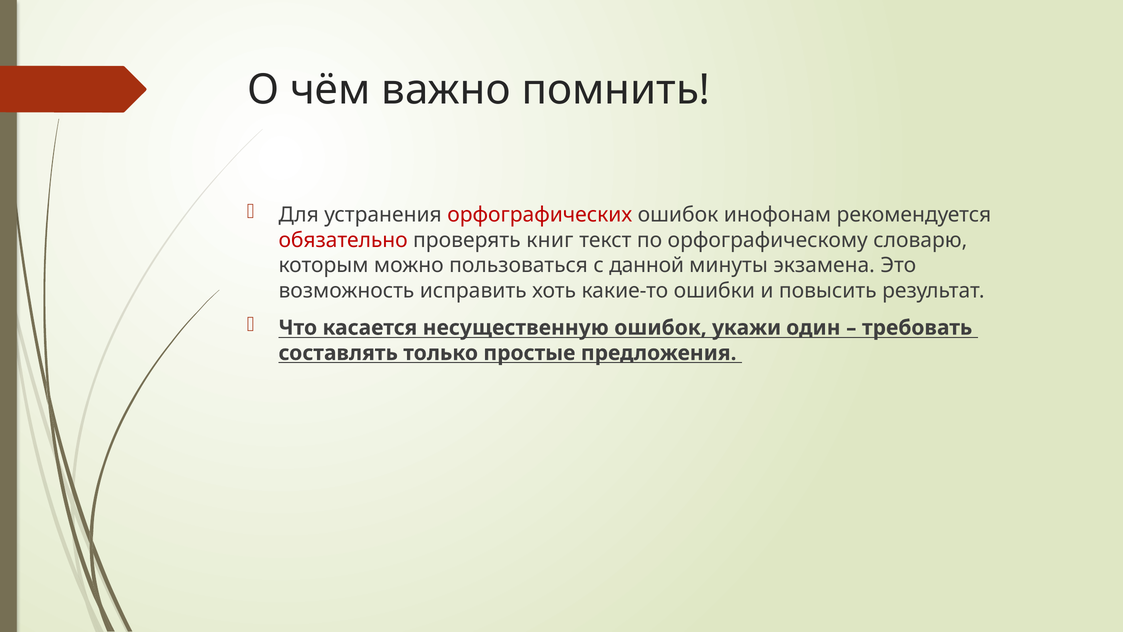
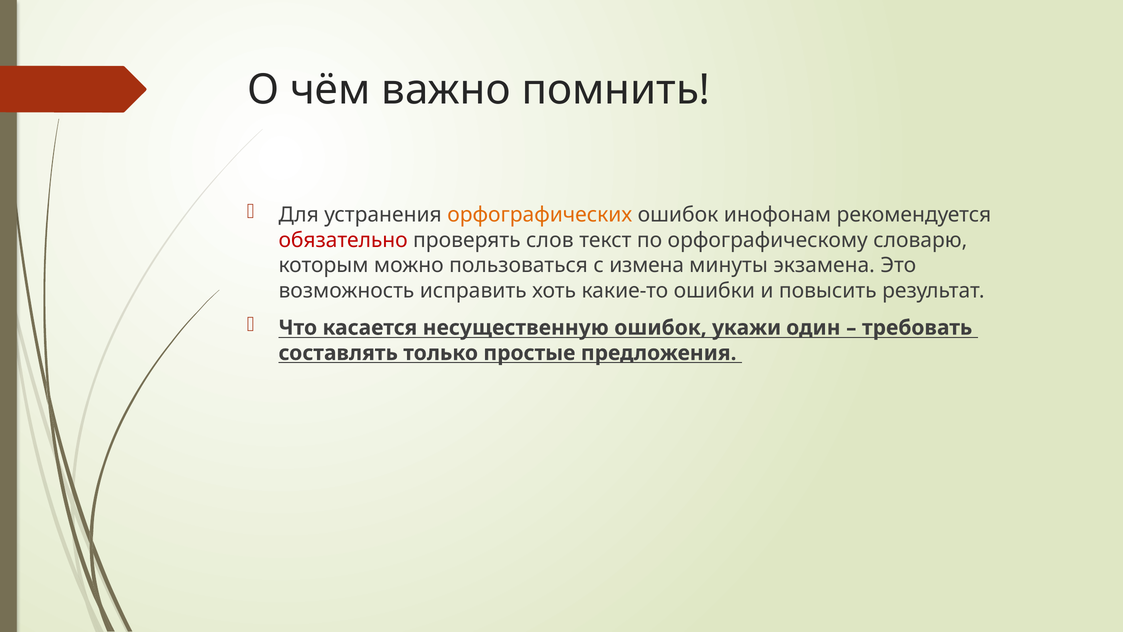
орфографических colour: red -> orange
книг: книг -> слов
данной: данной -> измена
